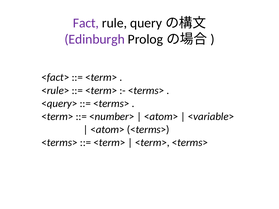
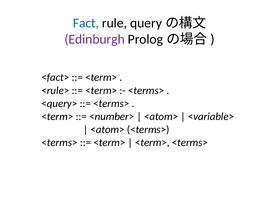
Fact colour: purple -> blue
